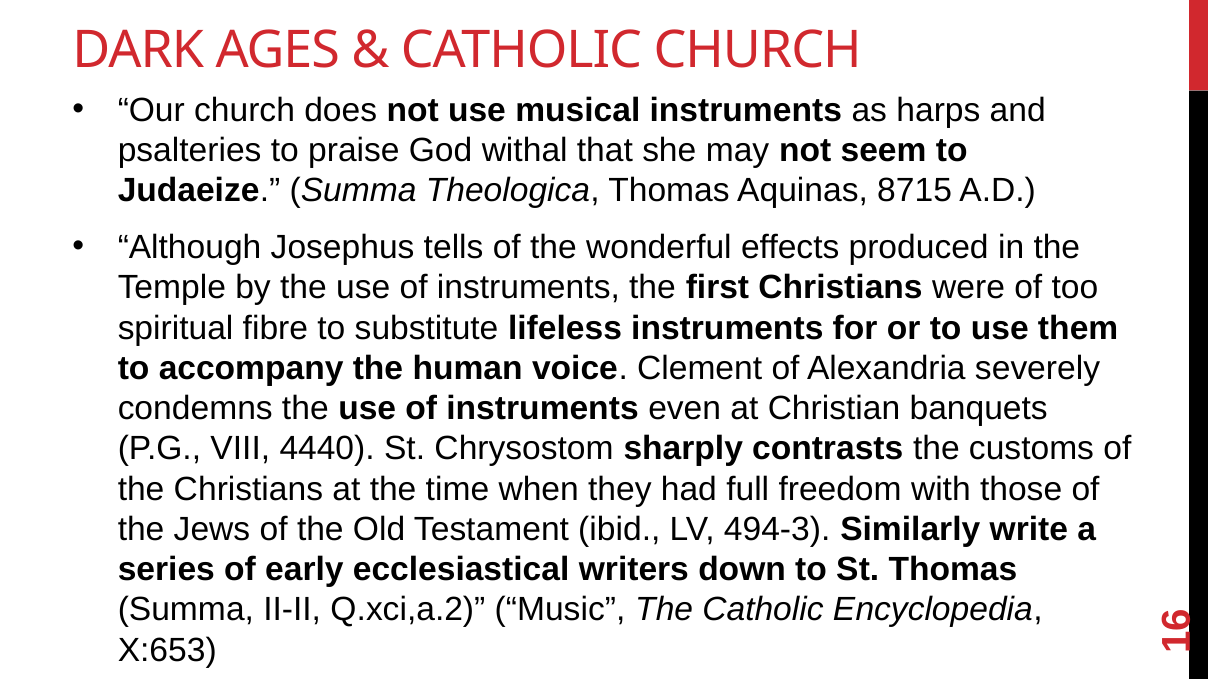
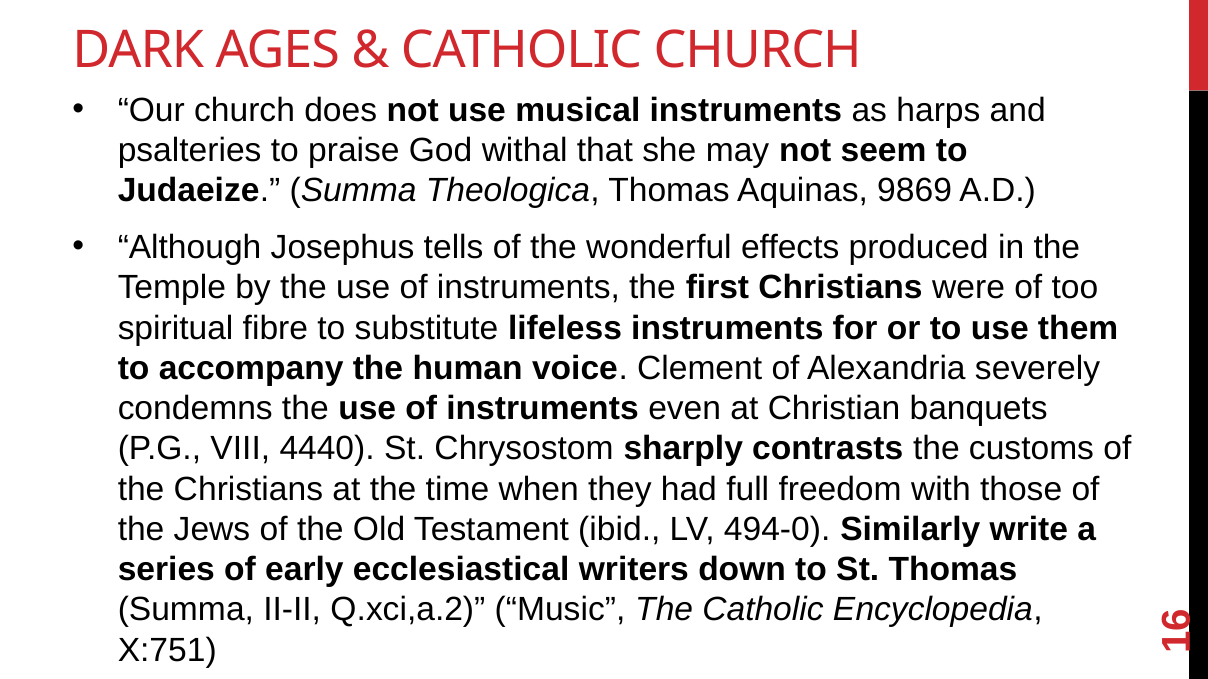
8715: 8715 -> 9869
494-3: 494-3 -> 494-0
X:653: X:653 -> X:751
